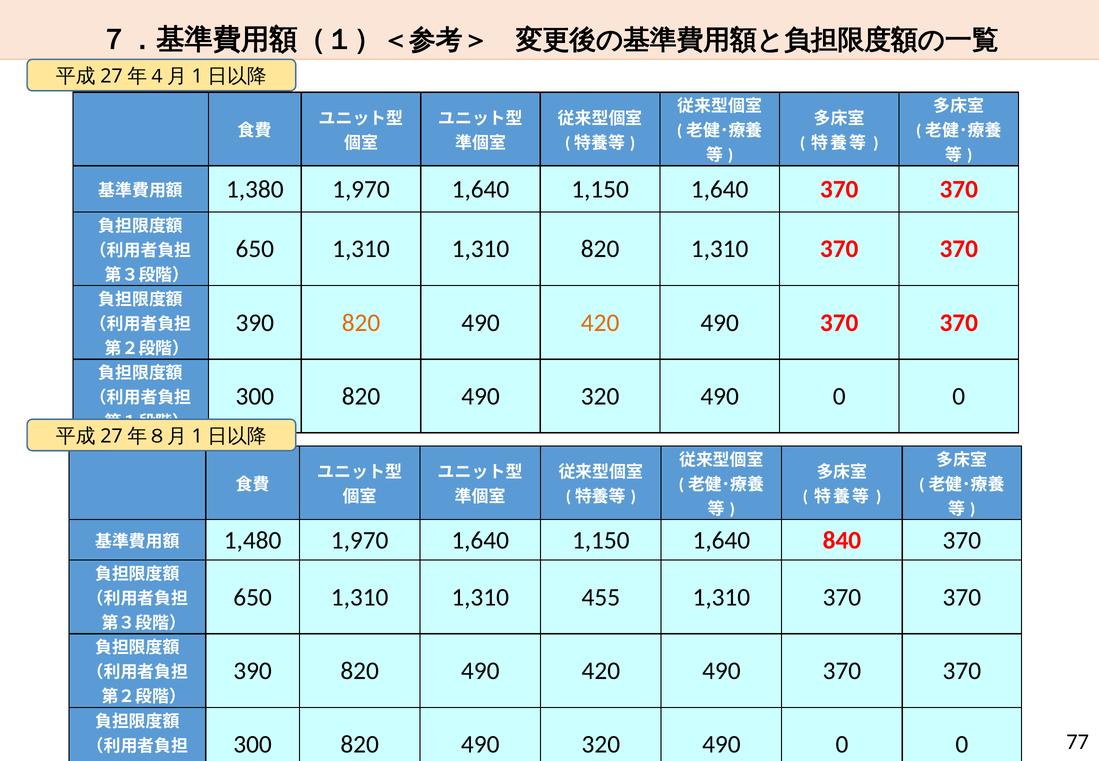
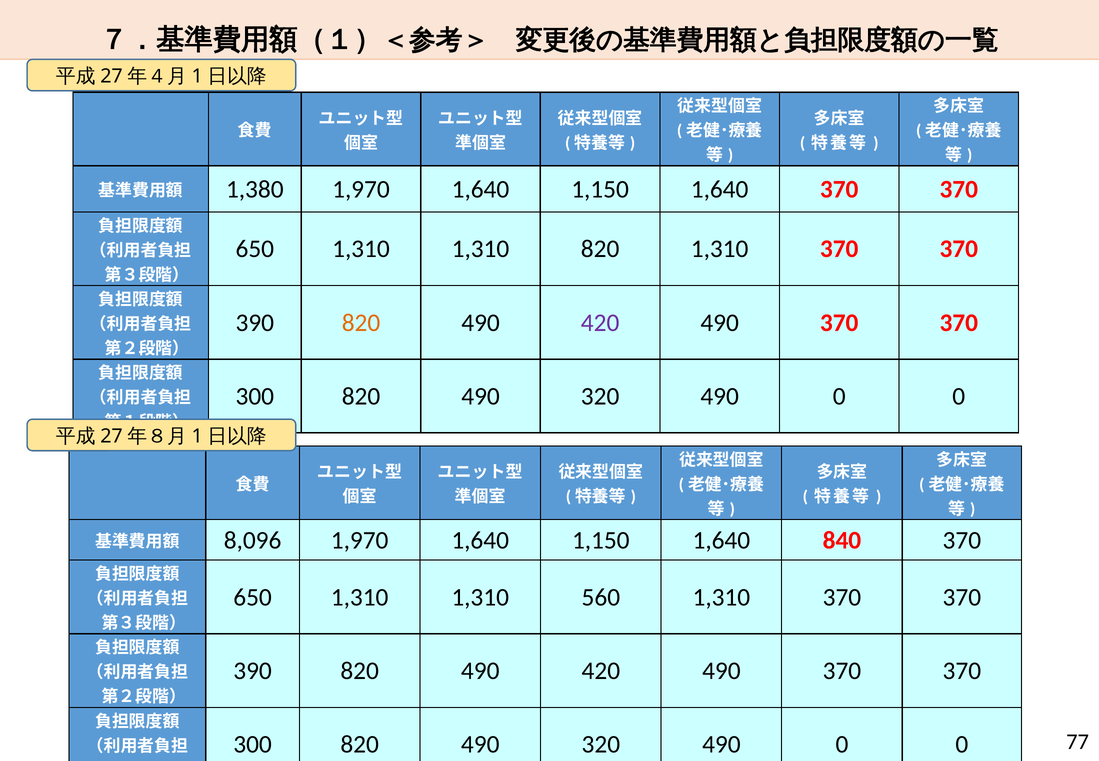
420 at (600, 323) colour: orange -> purple
1,480: 1,480 -> 8,096
455: 455 -> 560
